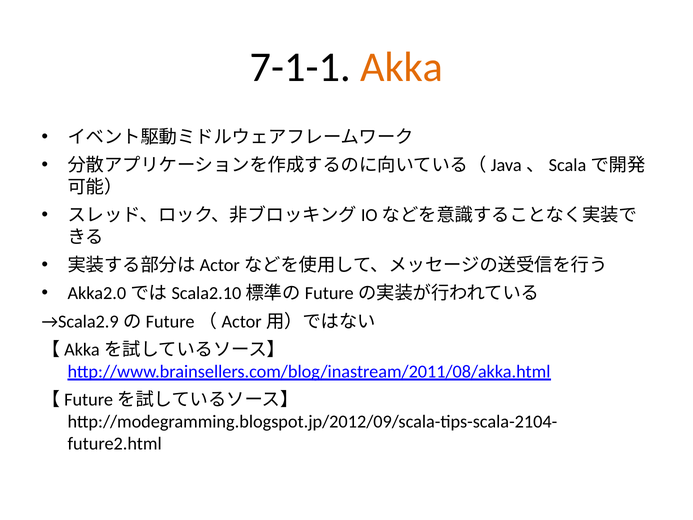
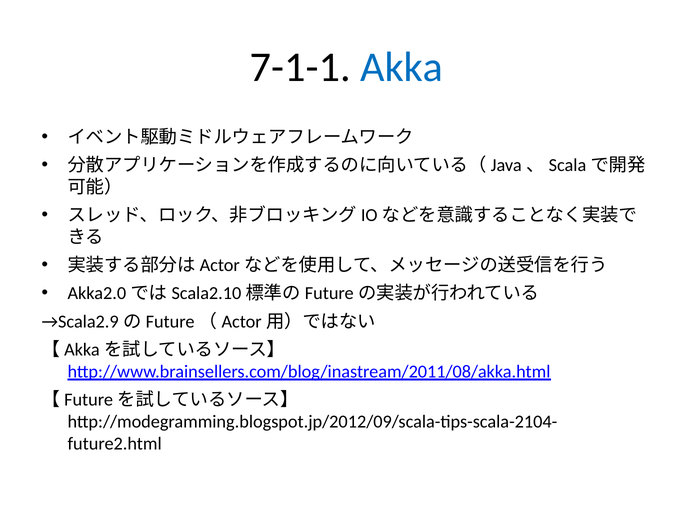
Akka colour: orange -> blue
